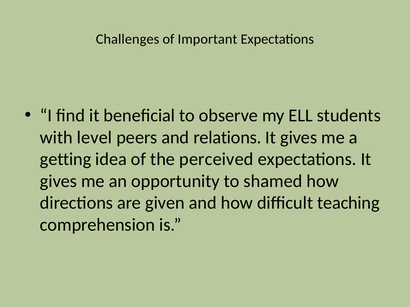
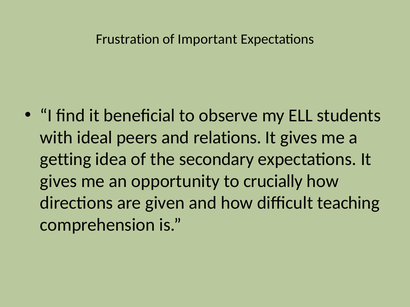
Challenges: Challenges -> Frustration
level: level -> ideal
perceived: perceived -> secondary
shamed: shamed -> crucially
